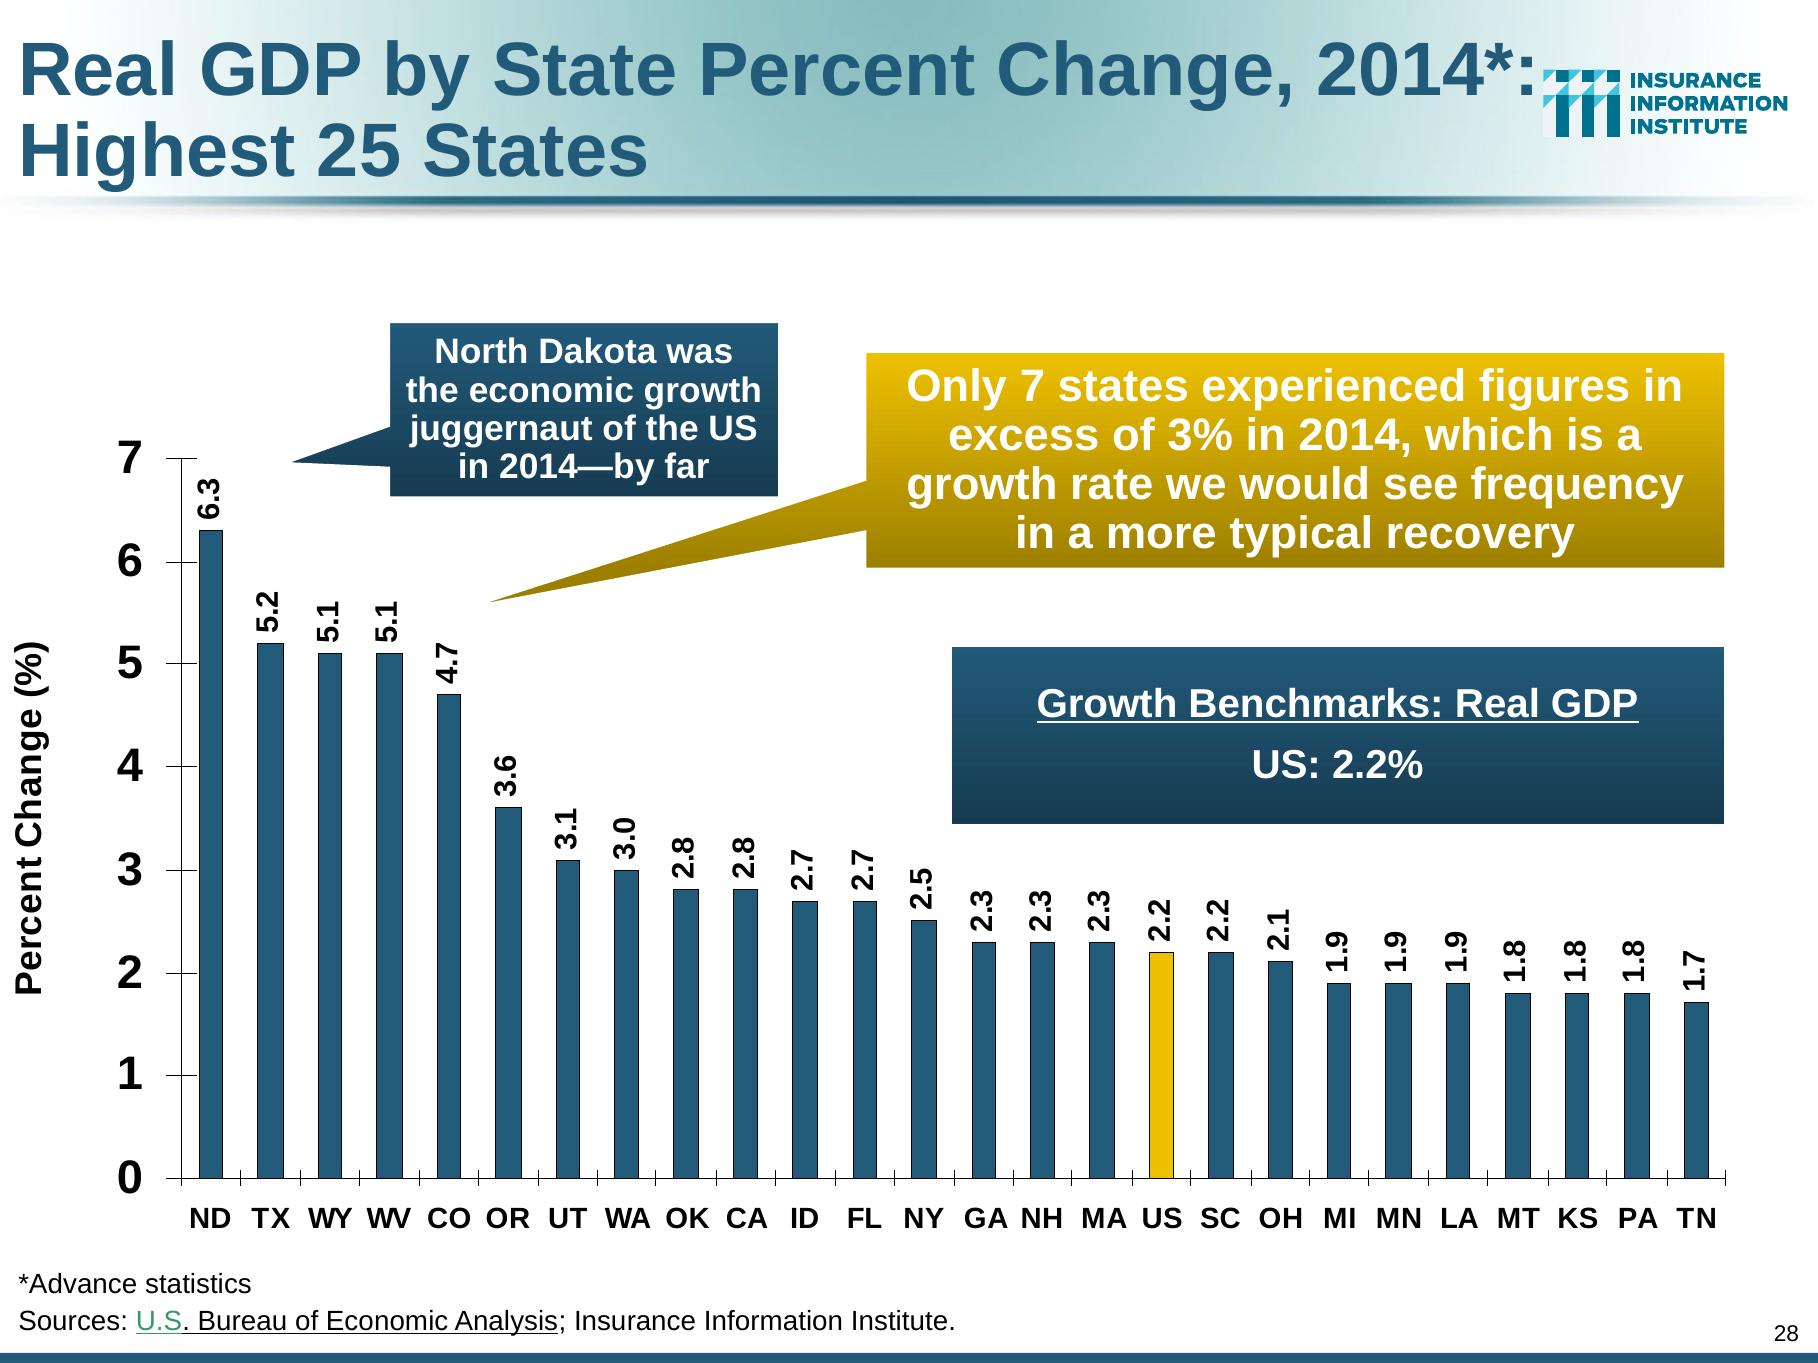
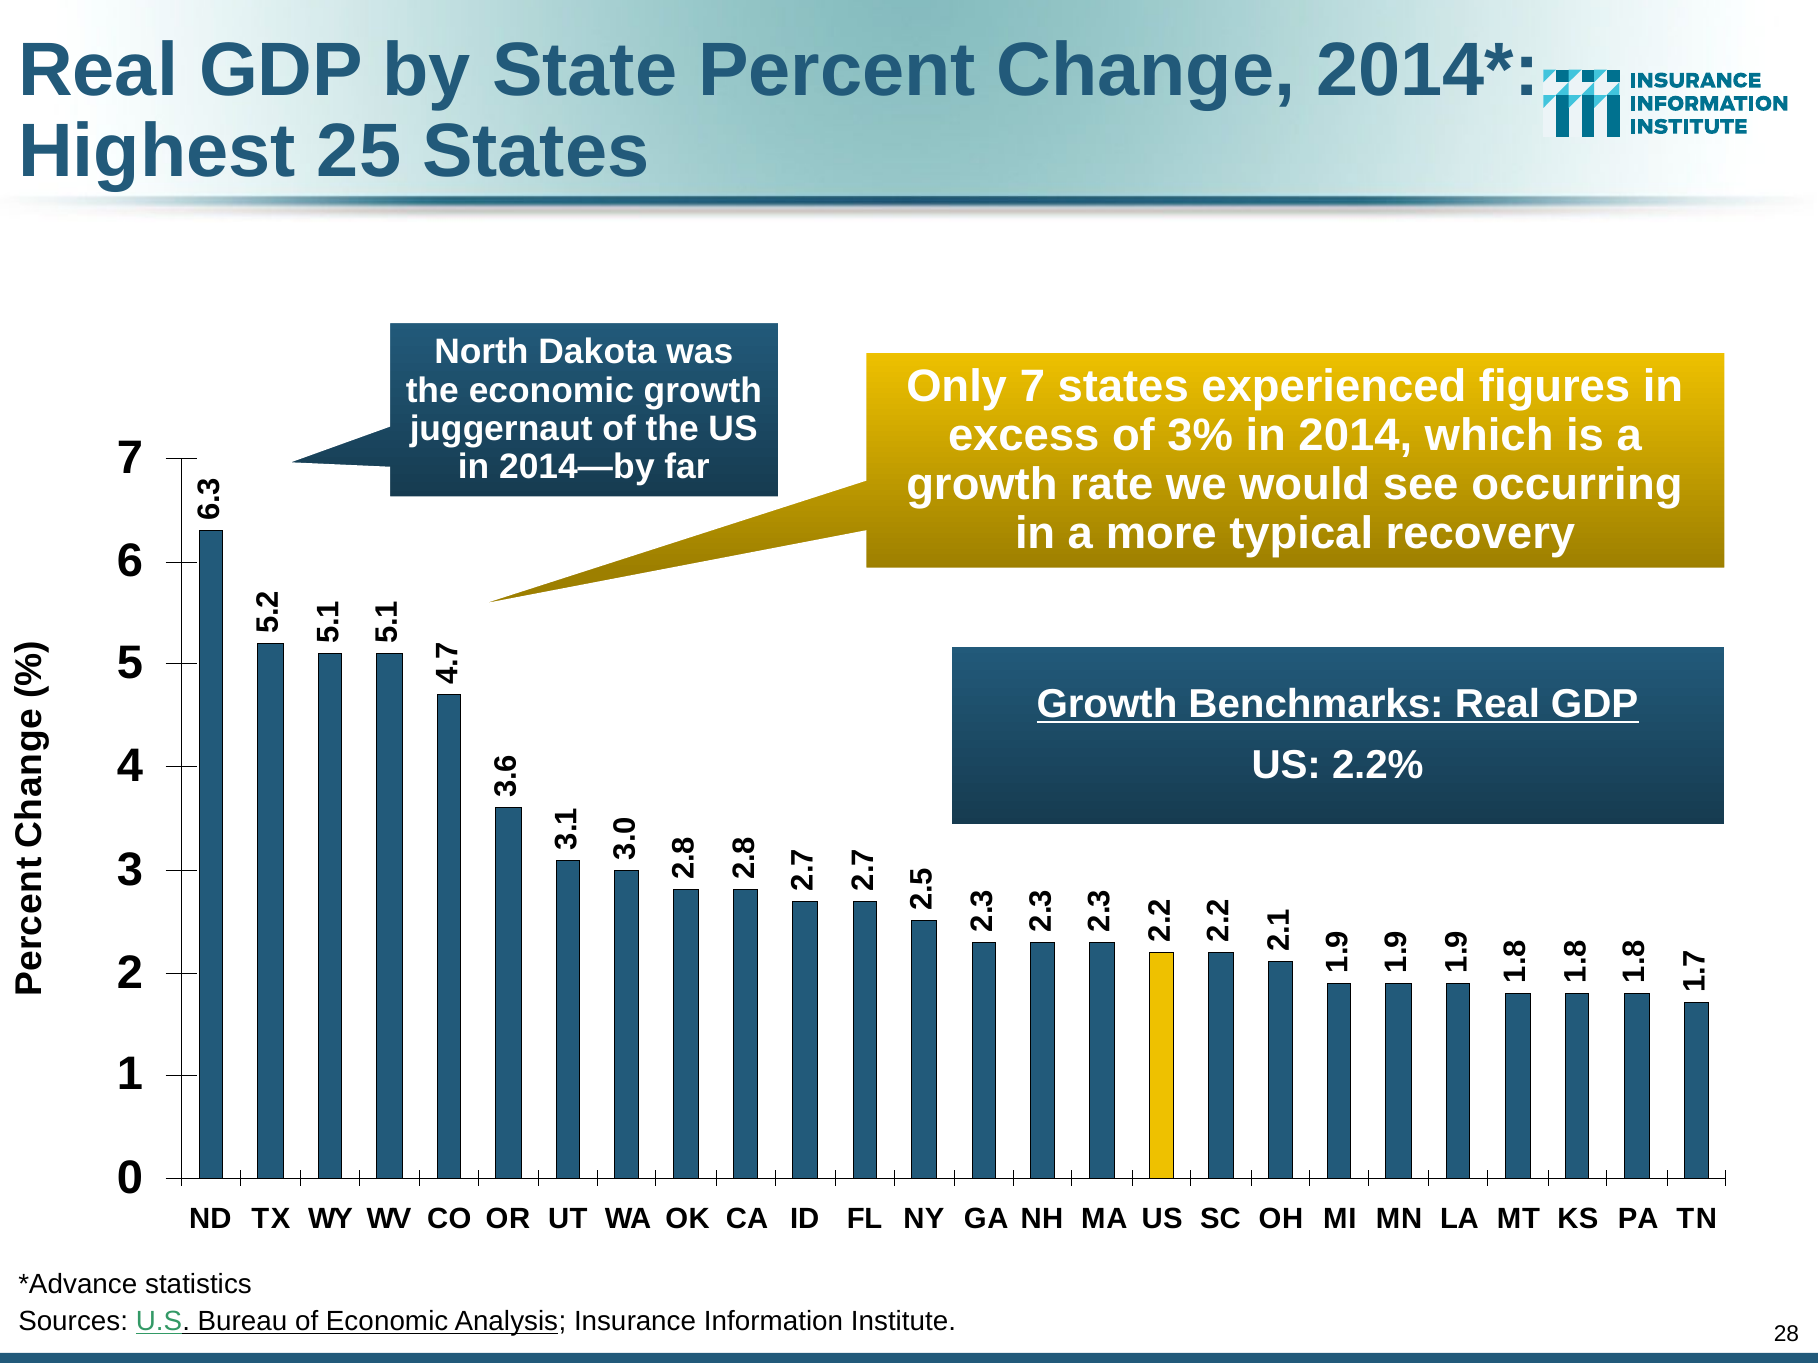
frequency: frequency -> occurring
